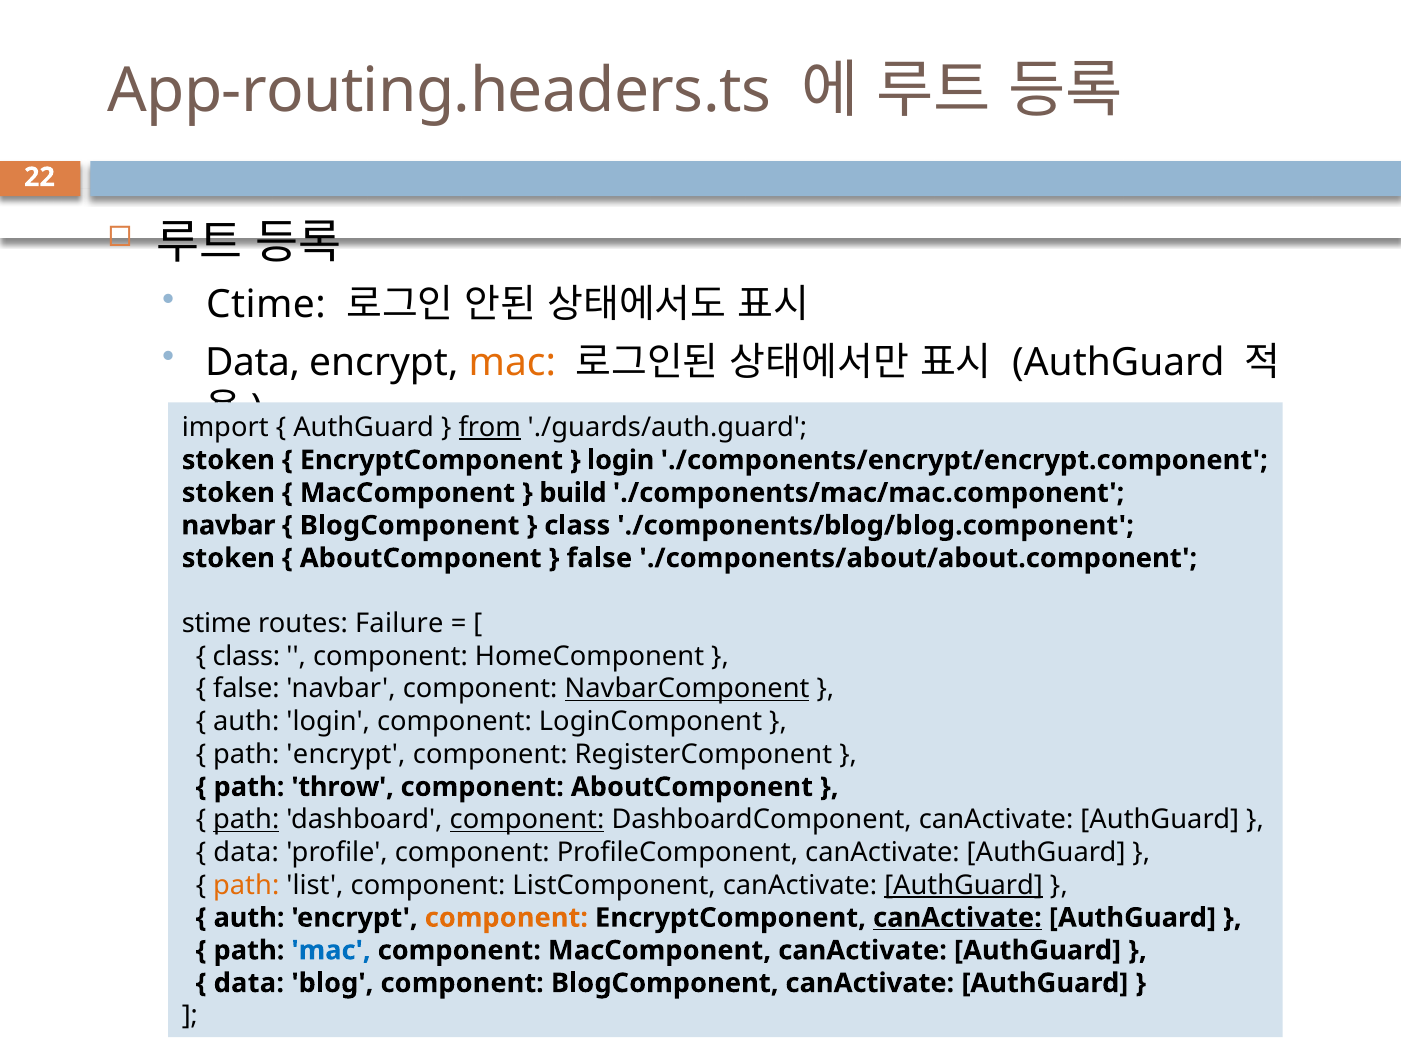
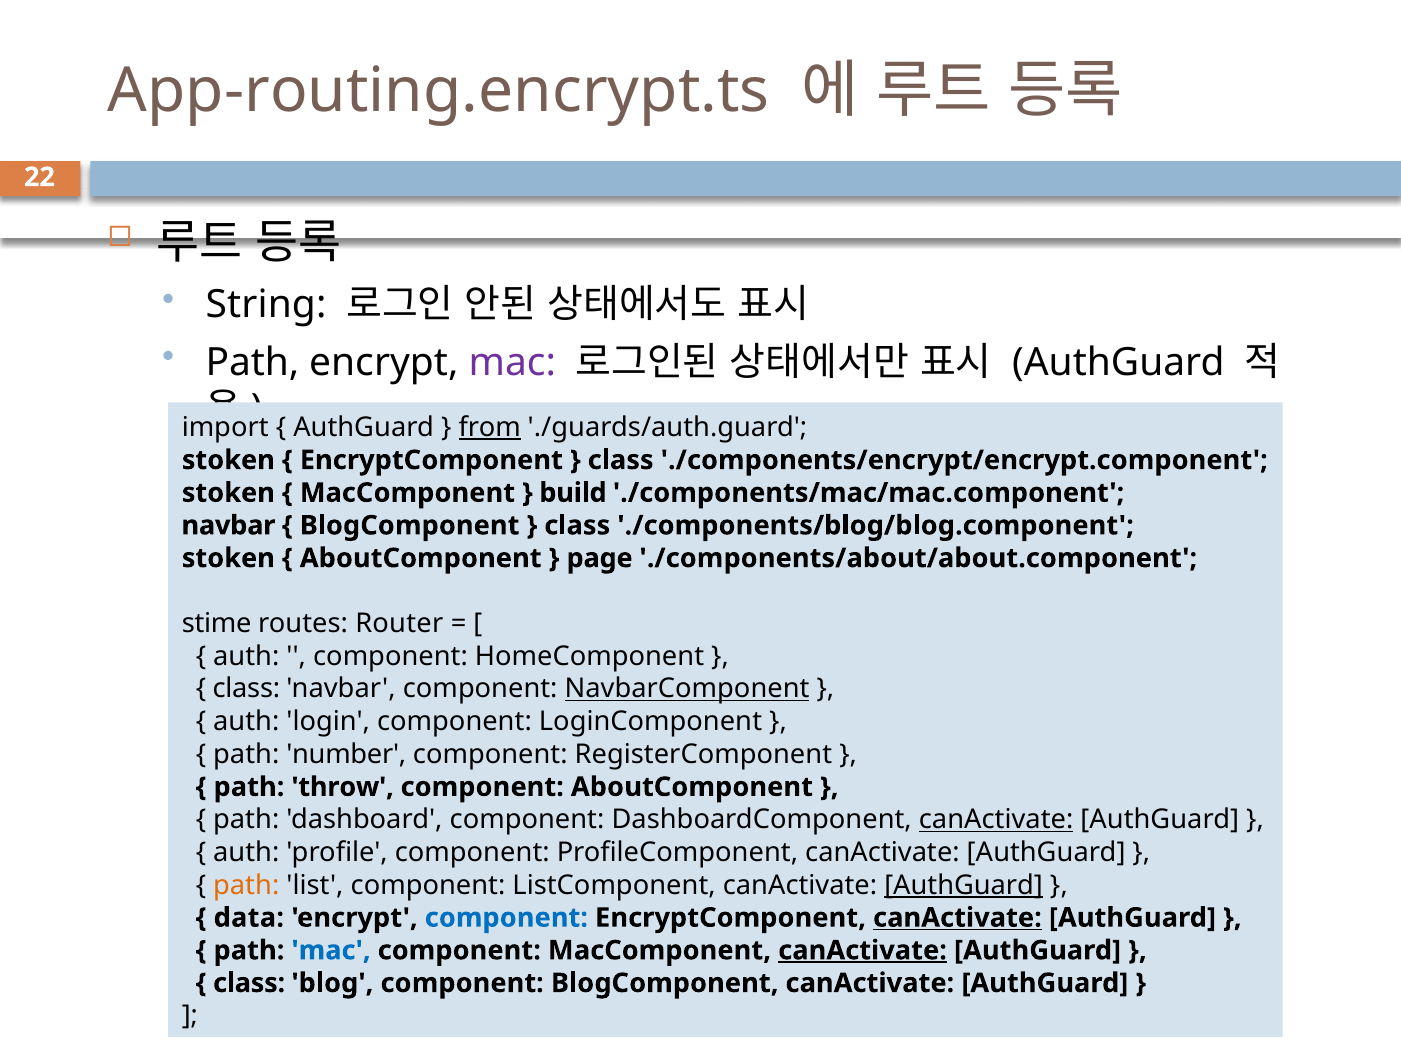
App-routing.headers.ts: App-routing.headers.ts -> App-routing.encrypt.ts
Ctime: Ctime -> String
Data at (253, 363): Data -> Path
mac at (512, 363) colour: orange -> purple
login at (621, 460): login -> class
false at (599, 559): false -> page
Failure: Failure -> Router
class at (246, 657): class -> auth
false at (246, 689): false -> class
path encrypt: encrypt -> number
path at (246, 820) underline: present -> none
component at (527, 820) underline: present -> none
canActivate at (996, 820) underline: none -> present
data at (246, 853): data -> auth
auth at (249, 918): auth -> data
component at (506, 918) colour: orange -> blue
canActivate at (863, 951) underline: none -> present
data at (249, 984): data -> class
